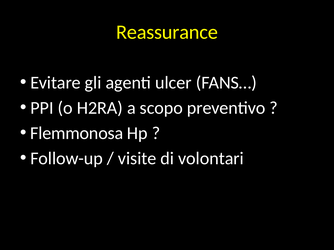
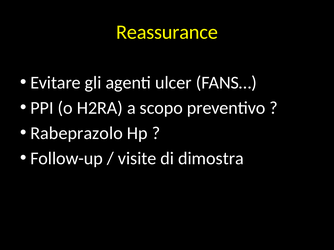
Flemmonosa: Flemmonosa -> Rabeprazolo
volontari: volontari -> dimostra
